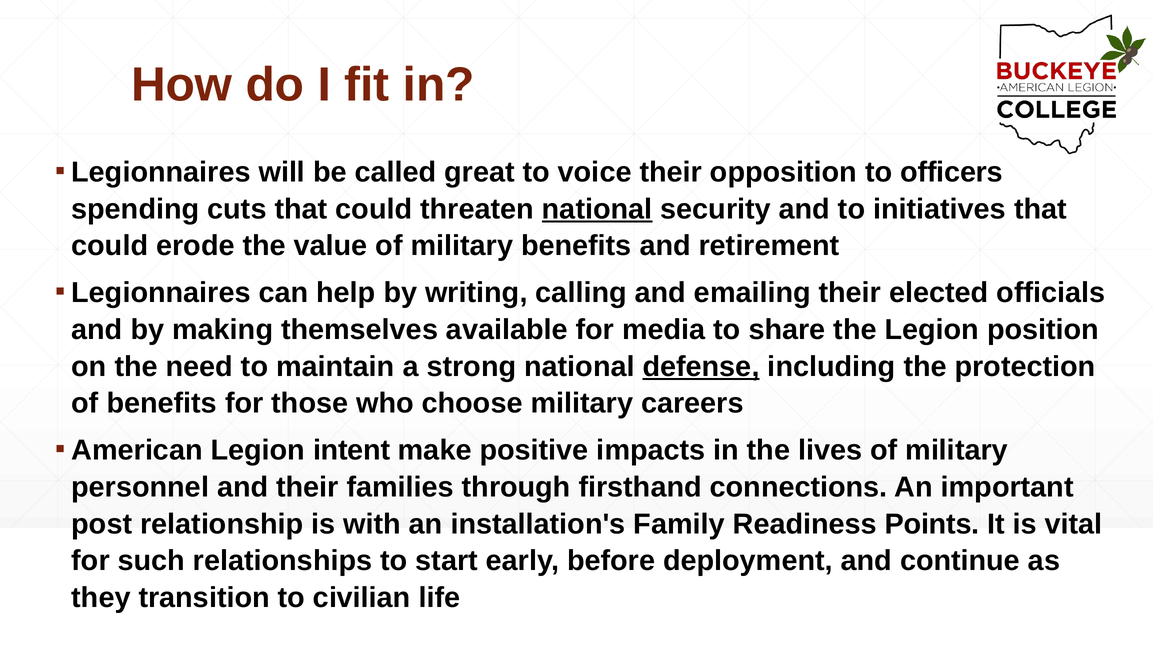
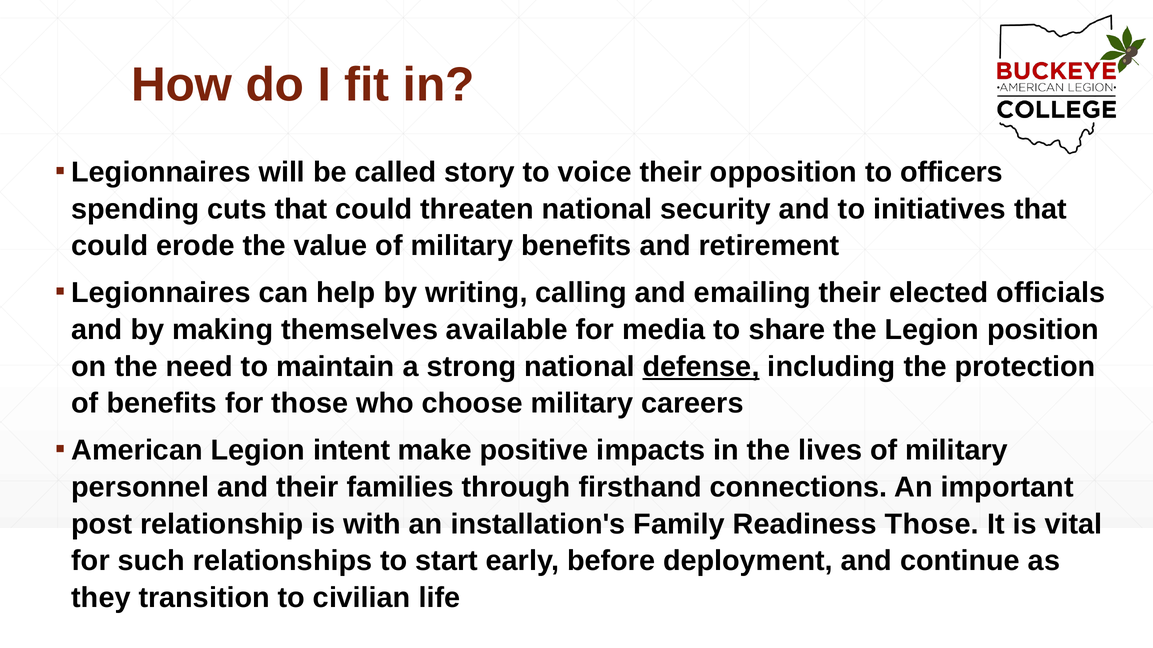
great: great -> story
national at (597, 209) underline: present -> none
Readiness Points: Points -> Those
